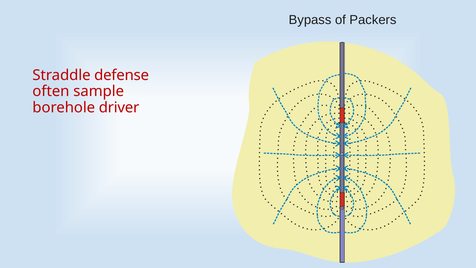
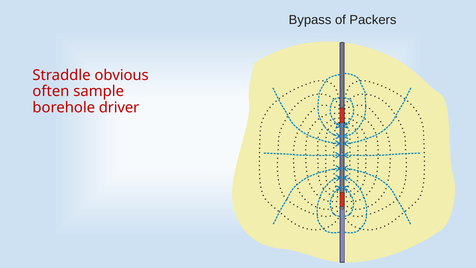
defense: defense -> obvious
